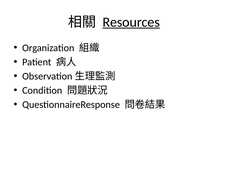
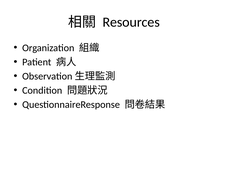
Resources underline: present -> none
